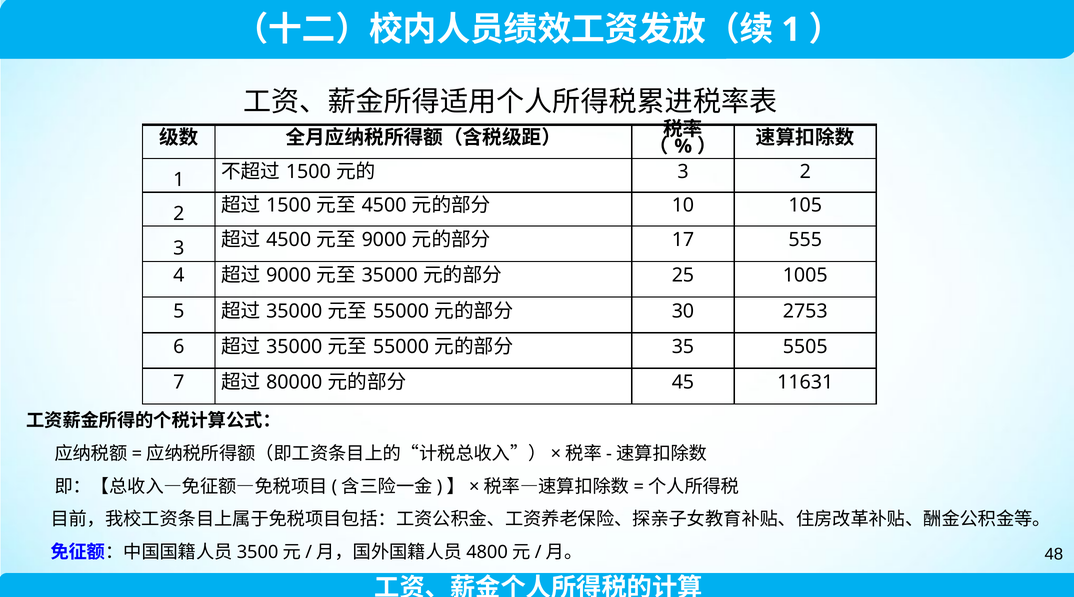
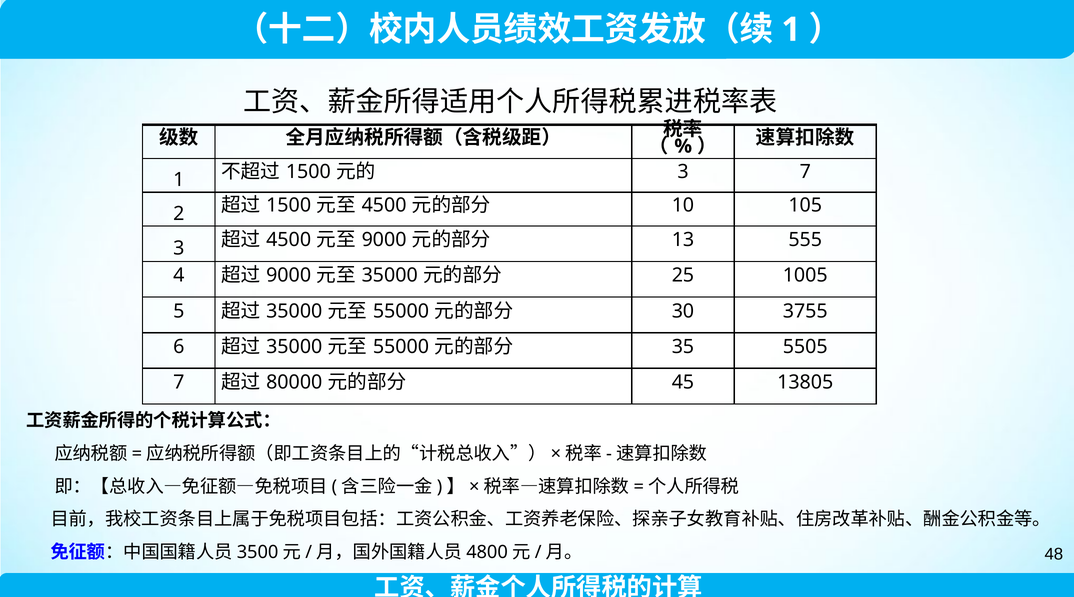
3 2: 2 -> 7
17: 17 -> 13
2753: 2753 -> 3755
11631: 11631 -> 13805
